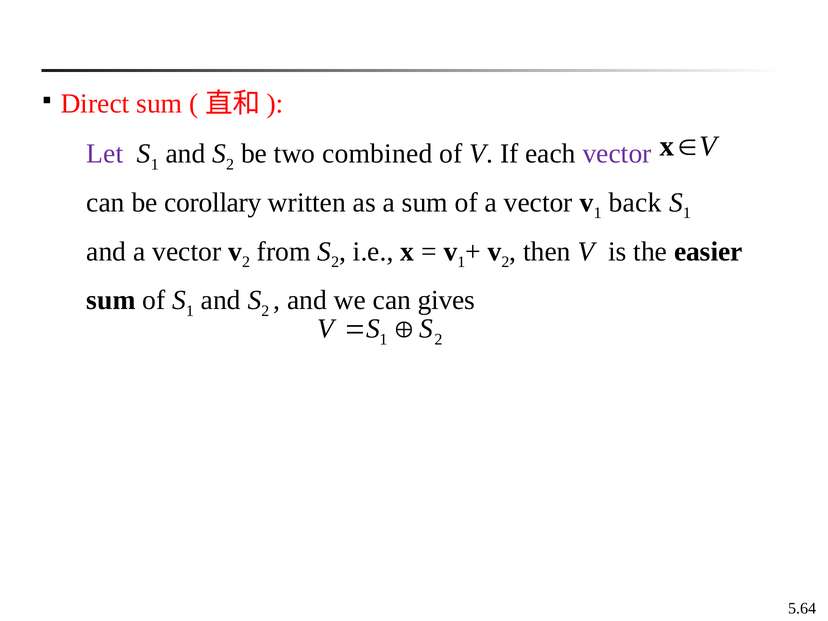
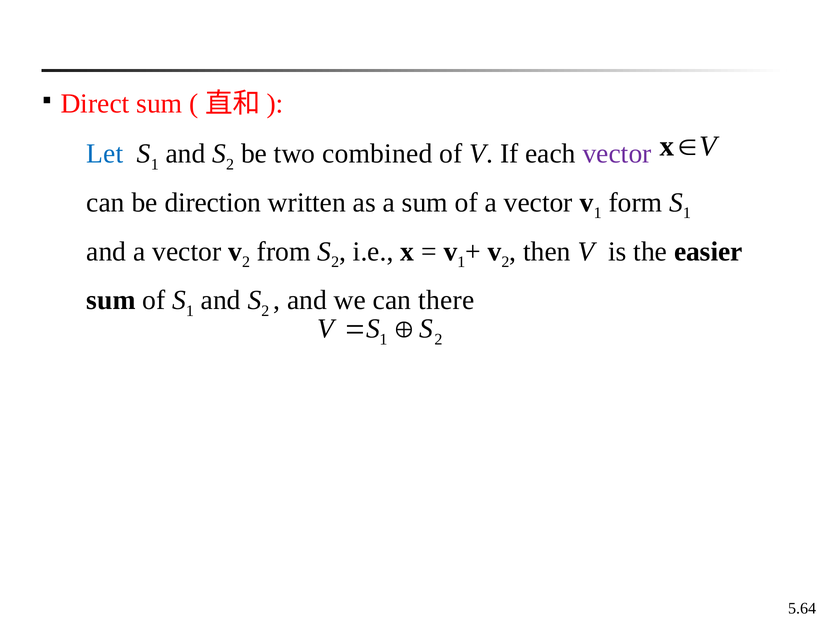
Let colour: purple -> blue
corollary: corollary -> direction
back: back -> form
gives: gives -> there
